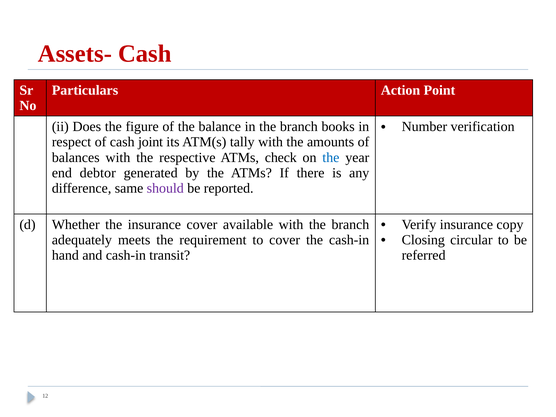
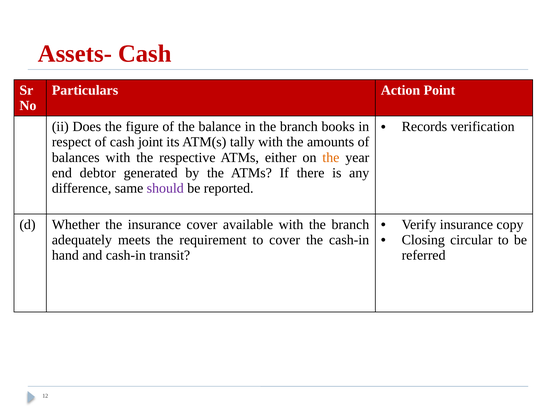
Number: Number -> Records
check: check -> either
the at (331, 157) colour: blue -> orange
